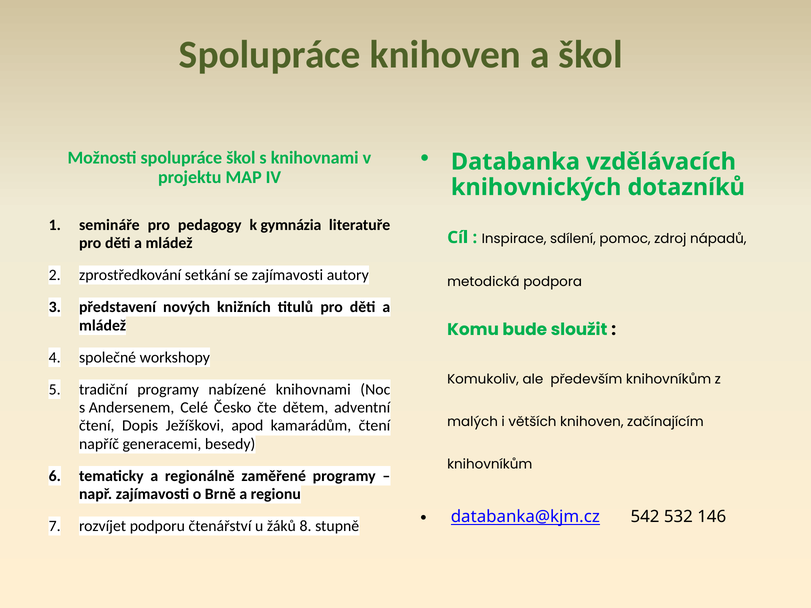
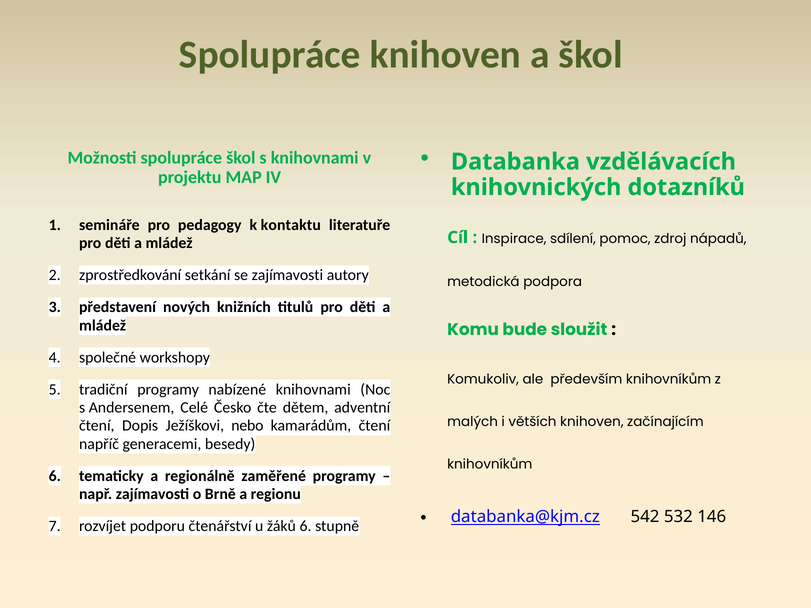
gymnázia: gymnázia -> kontaktu
apod: apod -> nebo
žáků 8: 8 -> 6
